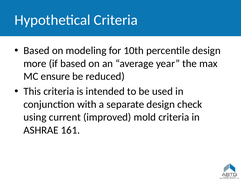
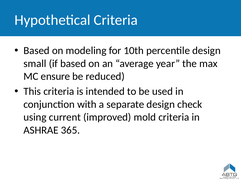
more: more -> small
161: 161 -> 365
